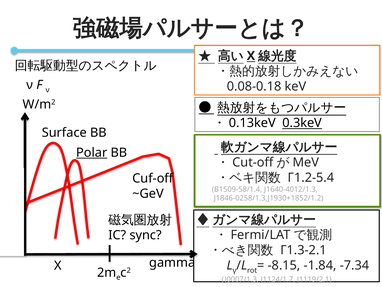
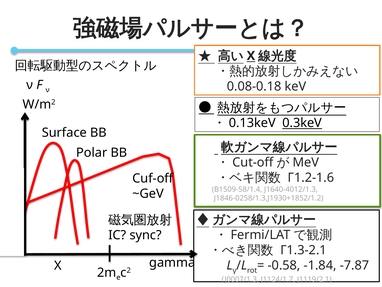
Polar underline: present -> none
Γ1.2-5.4: Γ1.2-5.4 -> Γ1.2-1.6
-8.15: -8.15 -> -0.58
-7.34: -7.34 -> -7.87
